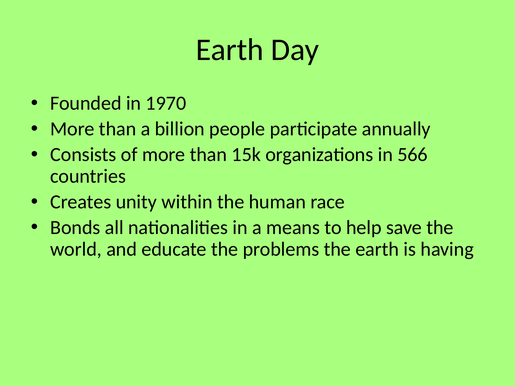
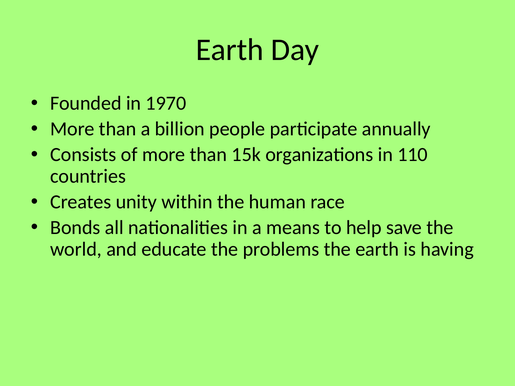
566: 566 -> 110
